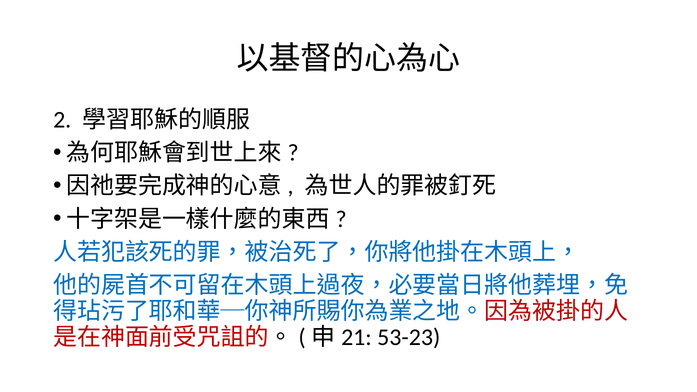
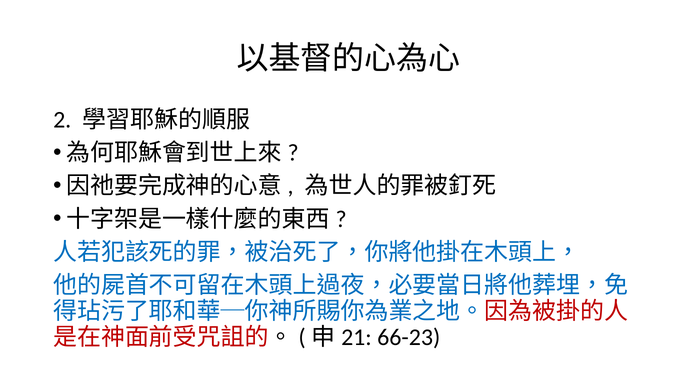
53-23: 53-23 -> 66-23
